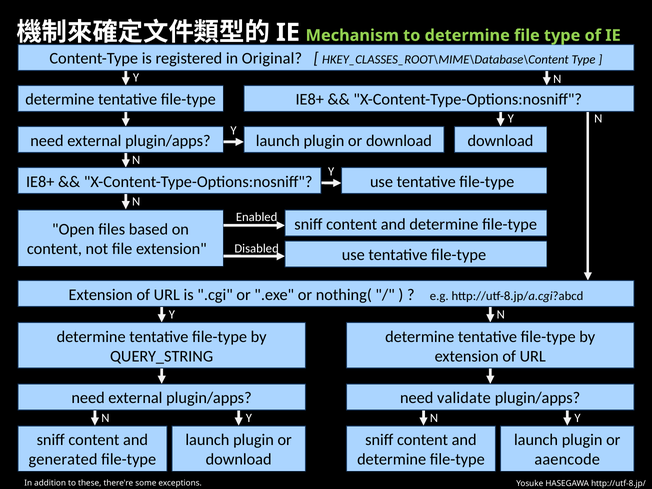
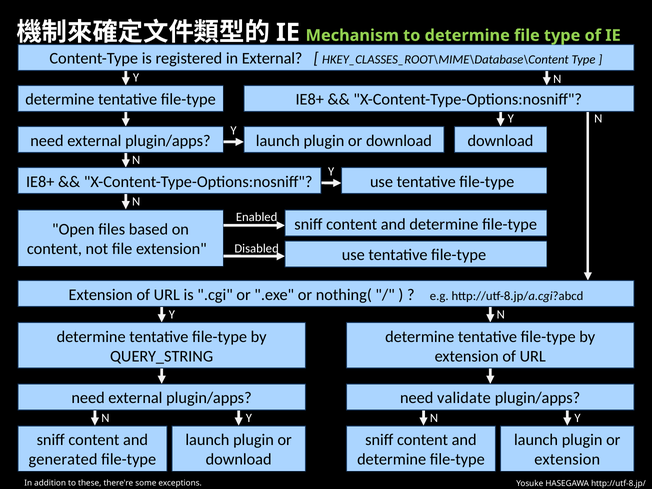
in Original: Original -> External
aaencode at (567, 459): aaencode -> extension
